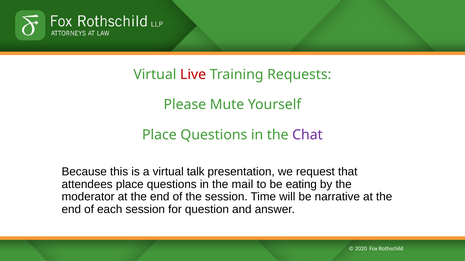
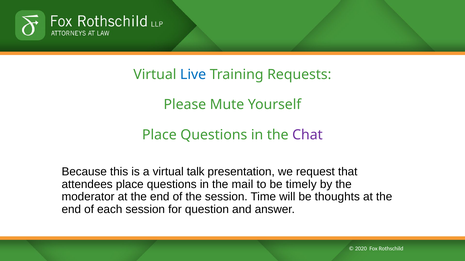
Live colour: red -> blue
eating: eating -> timely
narrative: narrative -> thoughts
